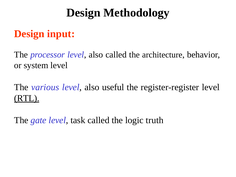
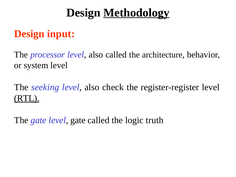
Methodology underline: none -> present
various: various -> seeking
useful: useful -> check
level task: task -> gate
